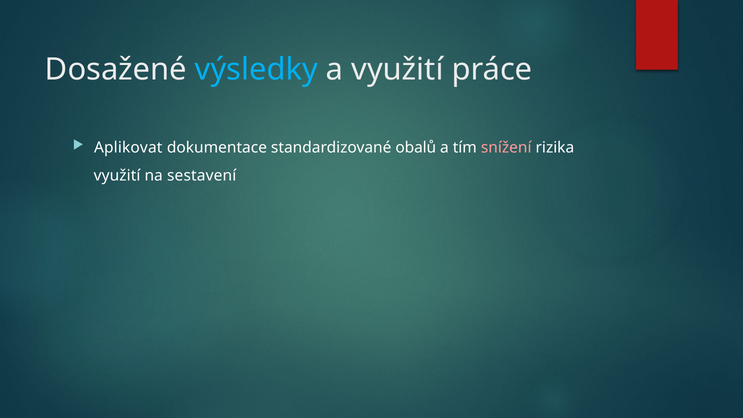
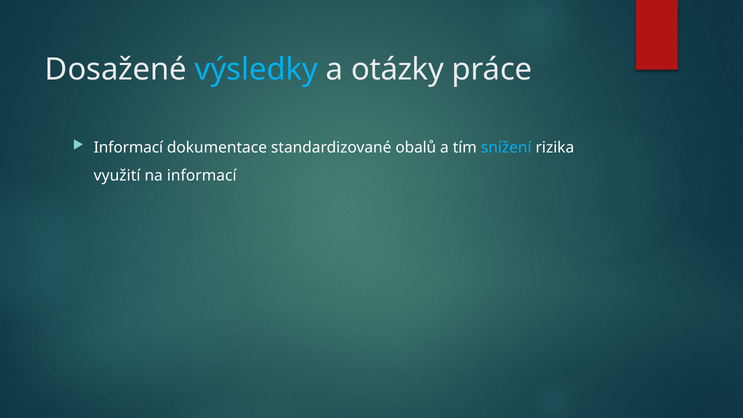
a využití: využití -> otázky
Aplikovat at (128, 148): Aplikovat -> Informací
snížení colour: pink -> light blue
na sestavení: sestavení -> informací
